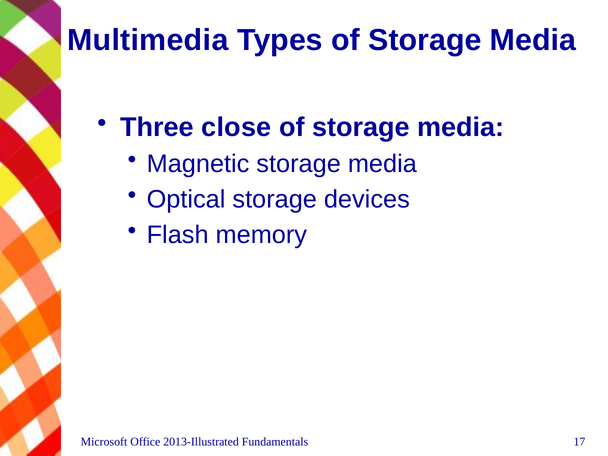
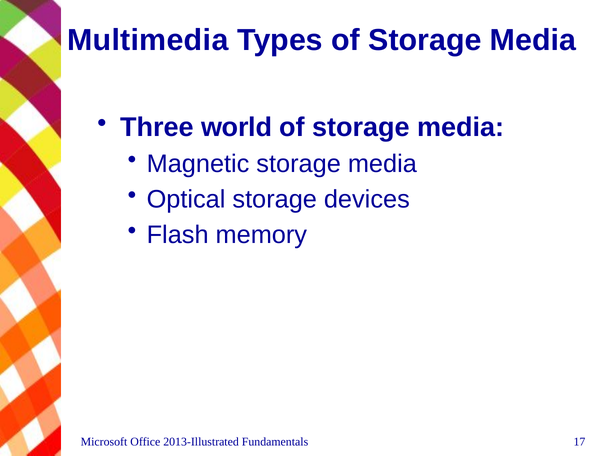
close: close -> world
